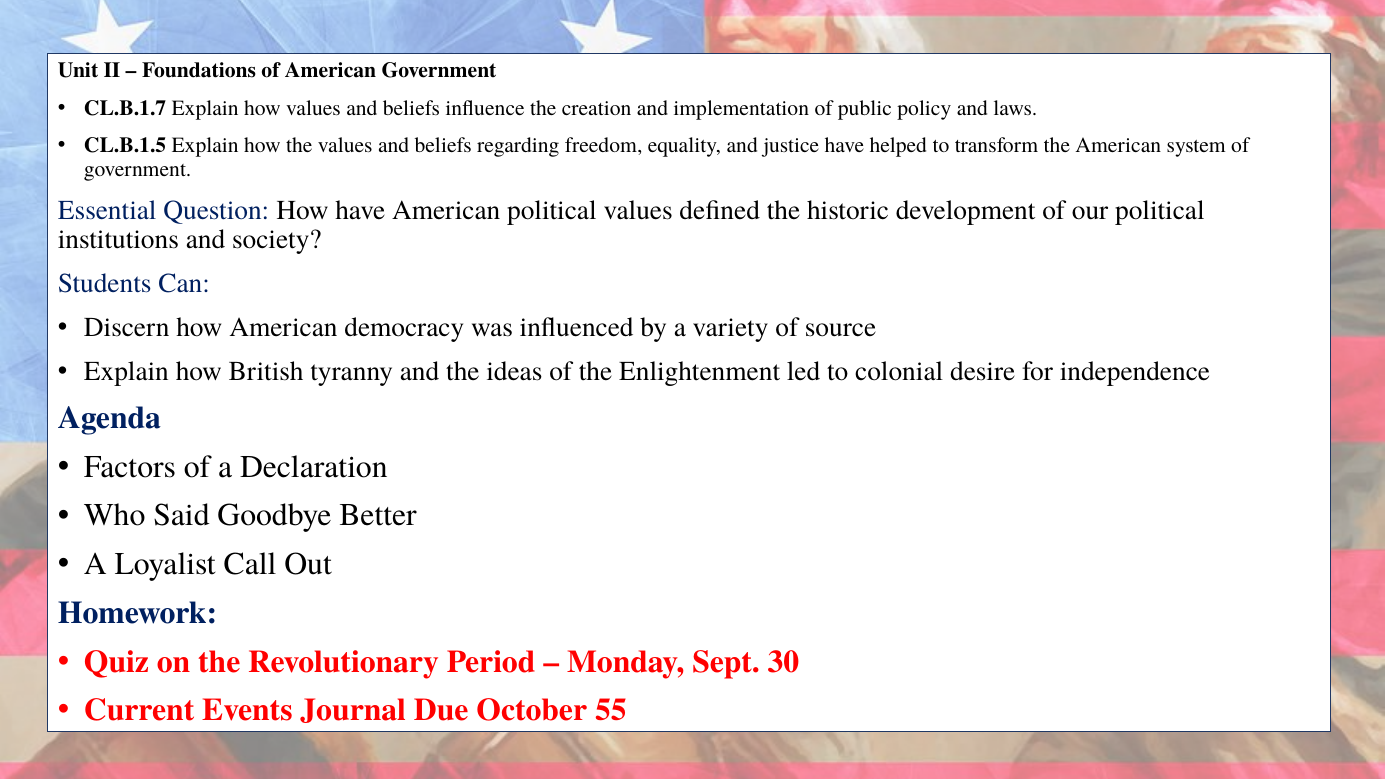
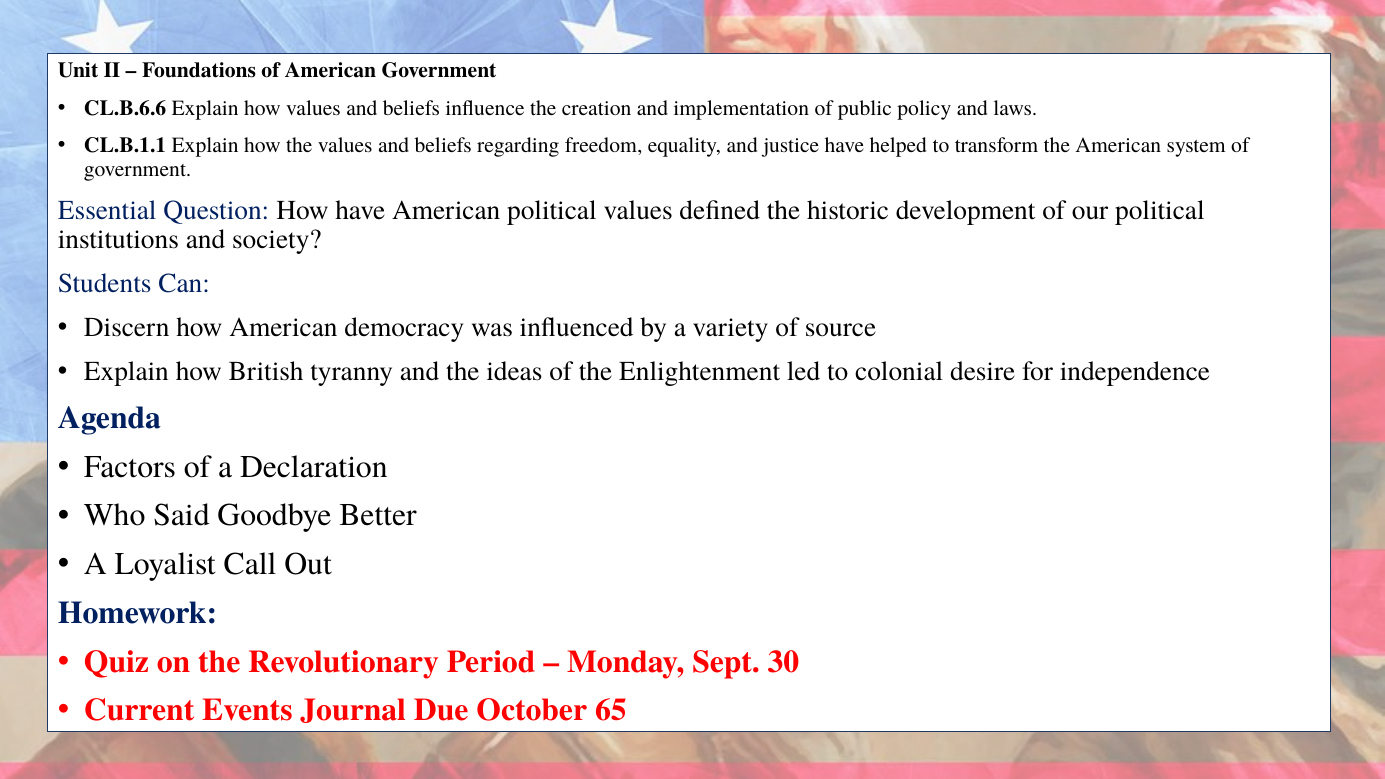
CL.B.1.7: CL.B.1.7 -> CL.B.6.6
CL.B.1.5: CL.B.1.5 -> CL.B.1.1
55: 55 -> 65
